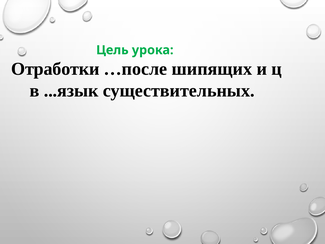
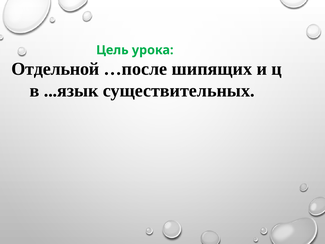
Отработки: Отработки -> Отдельной
